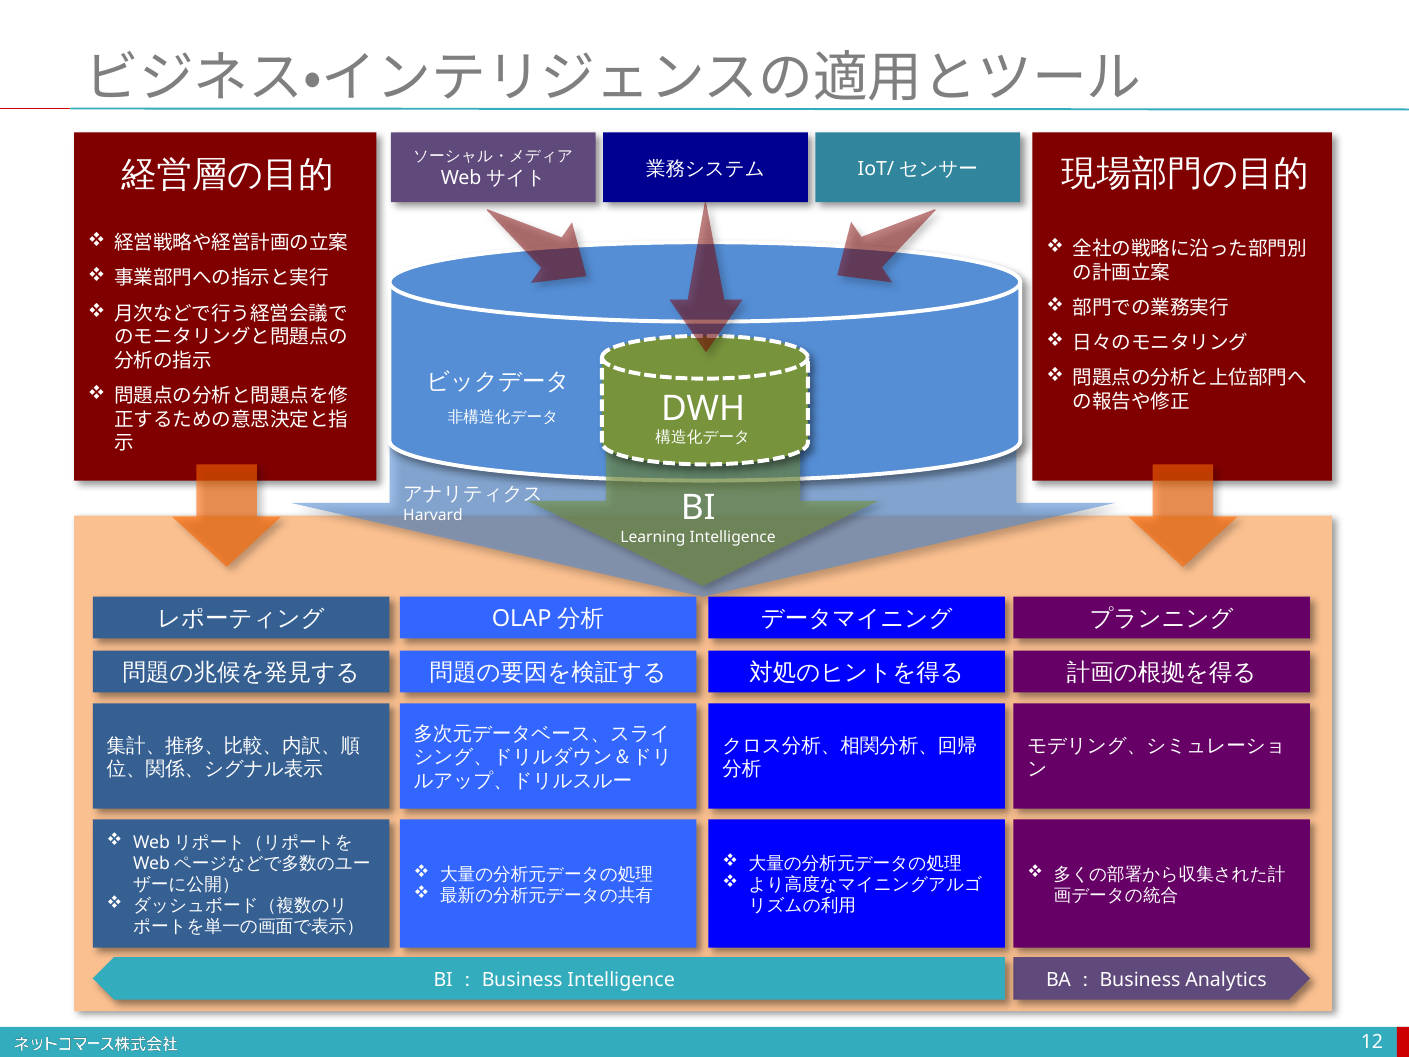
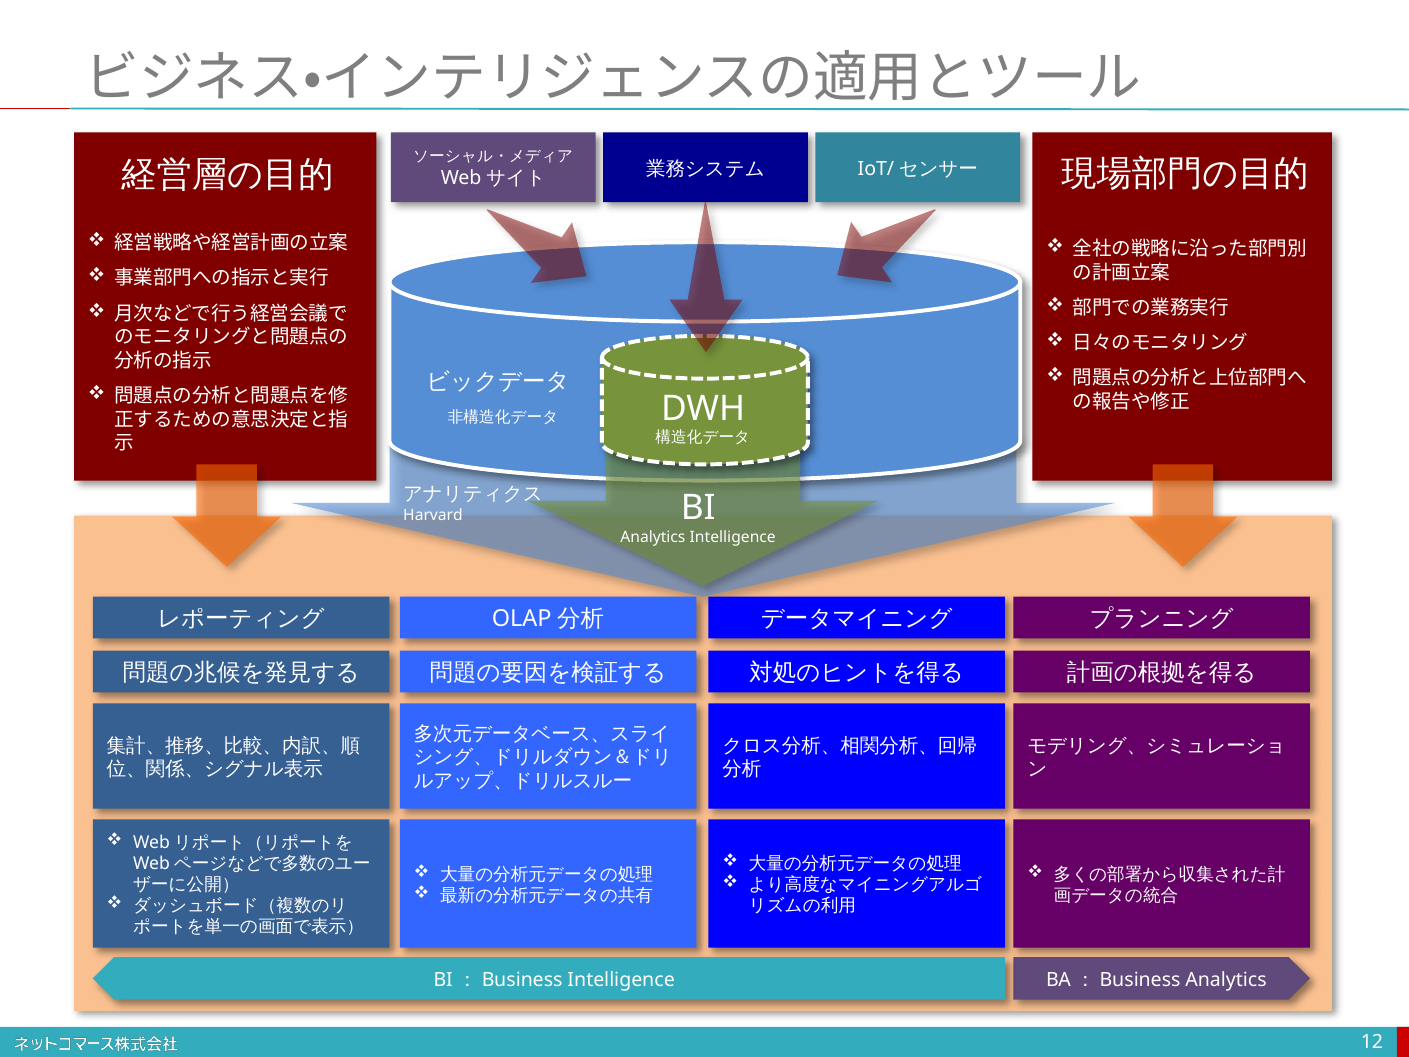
Learning at (653, 537): Learning -> Analytics
